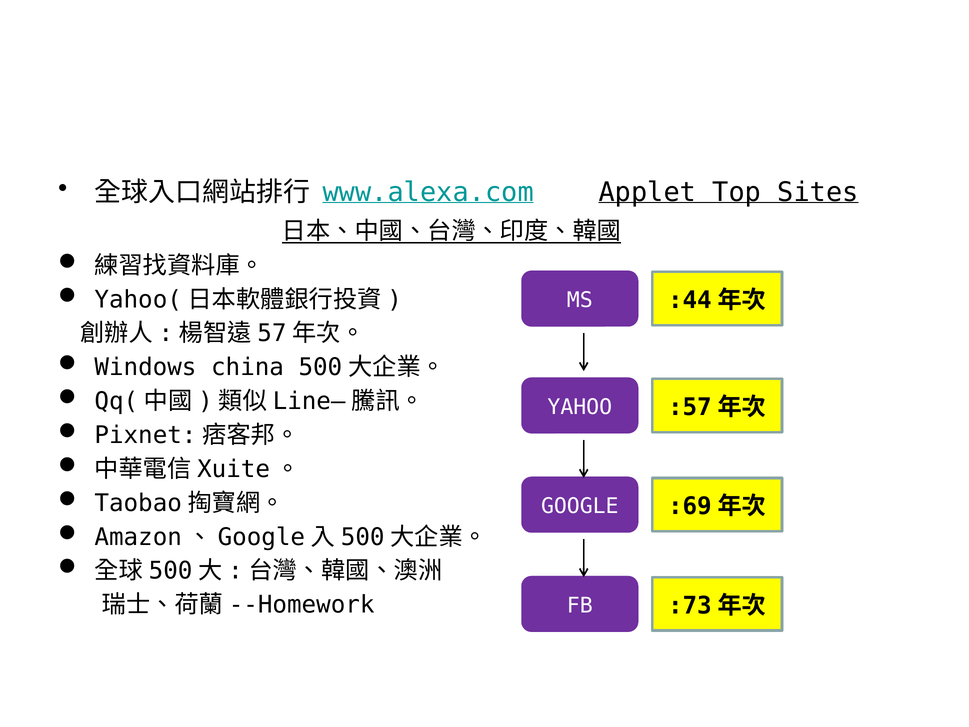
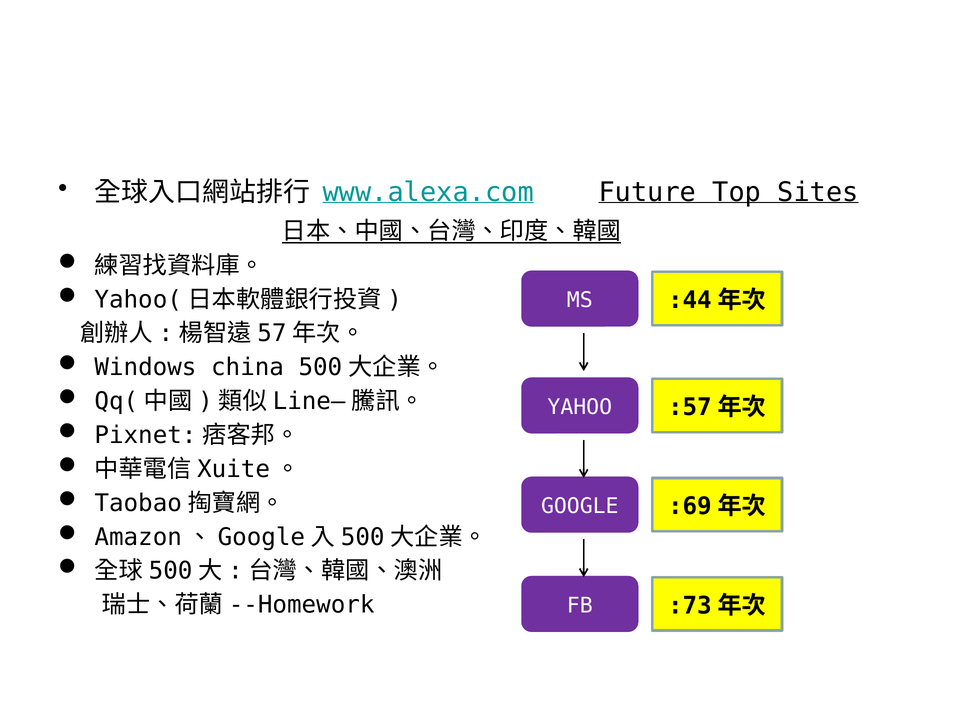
Applet: Applet -> Future
